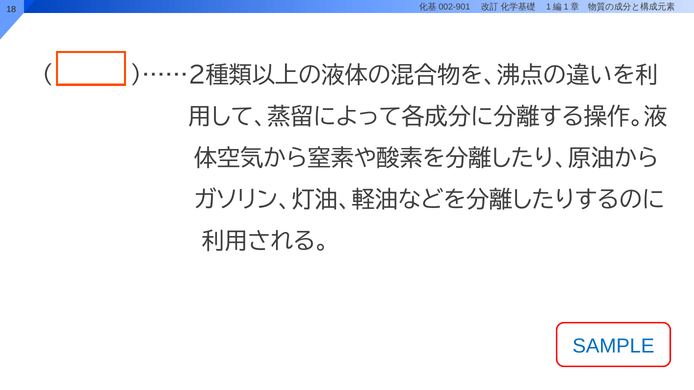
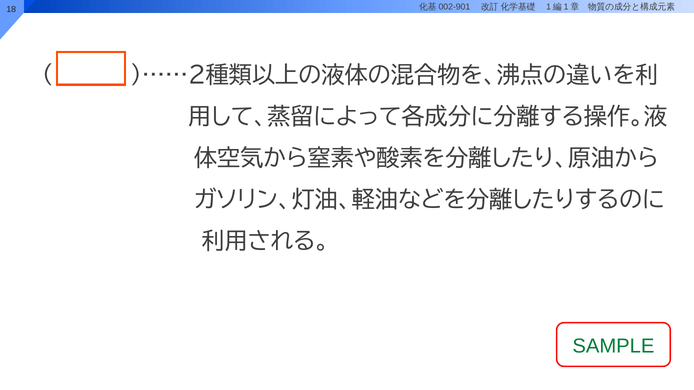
SAMPLE colour: blue -> green
